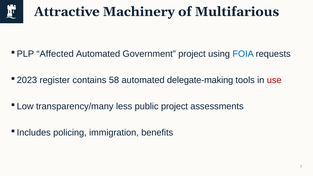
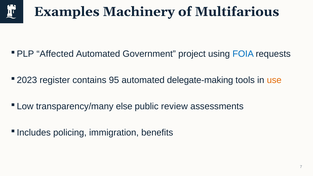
Attractive: Attractive -> Examples
58: 58 -> 95
use colour: red -> orange
less: less -> else
public project: project -> review
